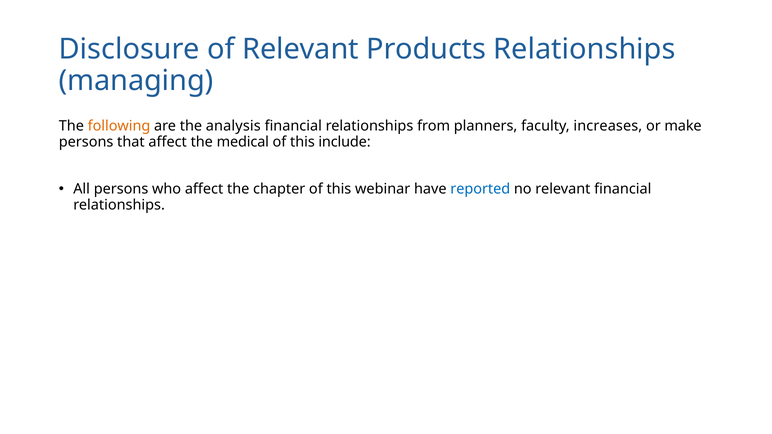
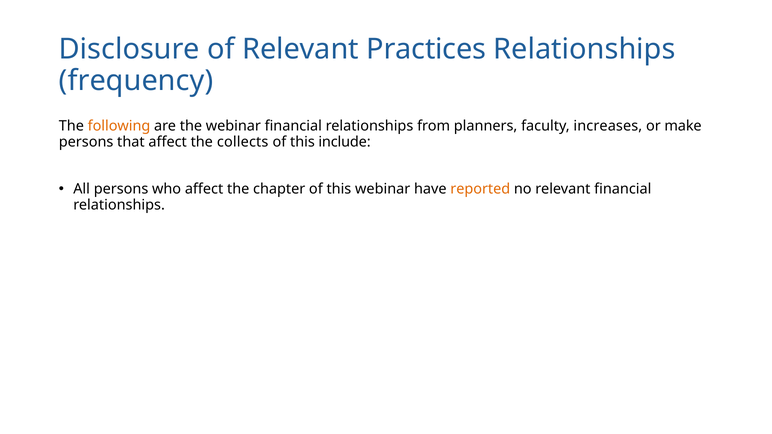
Products: Products -> Practices
managing: managing -> frequency
the analysis: analysis -> webinar
medical: medical -> collects
reported colour: blue -> orange
